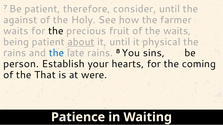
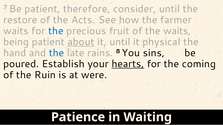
against: against -> restore
Holy: Holy -> Acts
the at (56, 31) colour: black -> blue
rains at (15, 53): rains -> hand
person: person -> poured
hearts underline: none -> present
That: That -> Ruin
